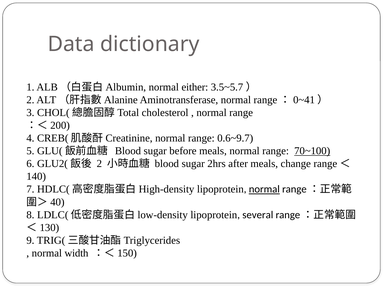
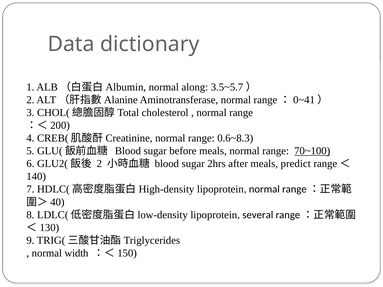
either: either -> along
0.6~9.7: 0.6~9.7 -> 0.6~8.3
change: change -> predict
normal at (264, 189) underline: present -> none
